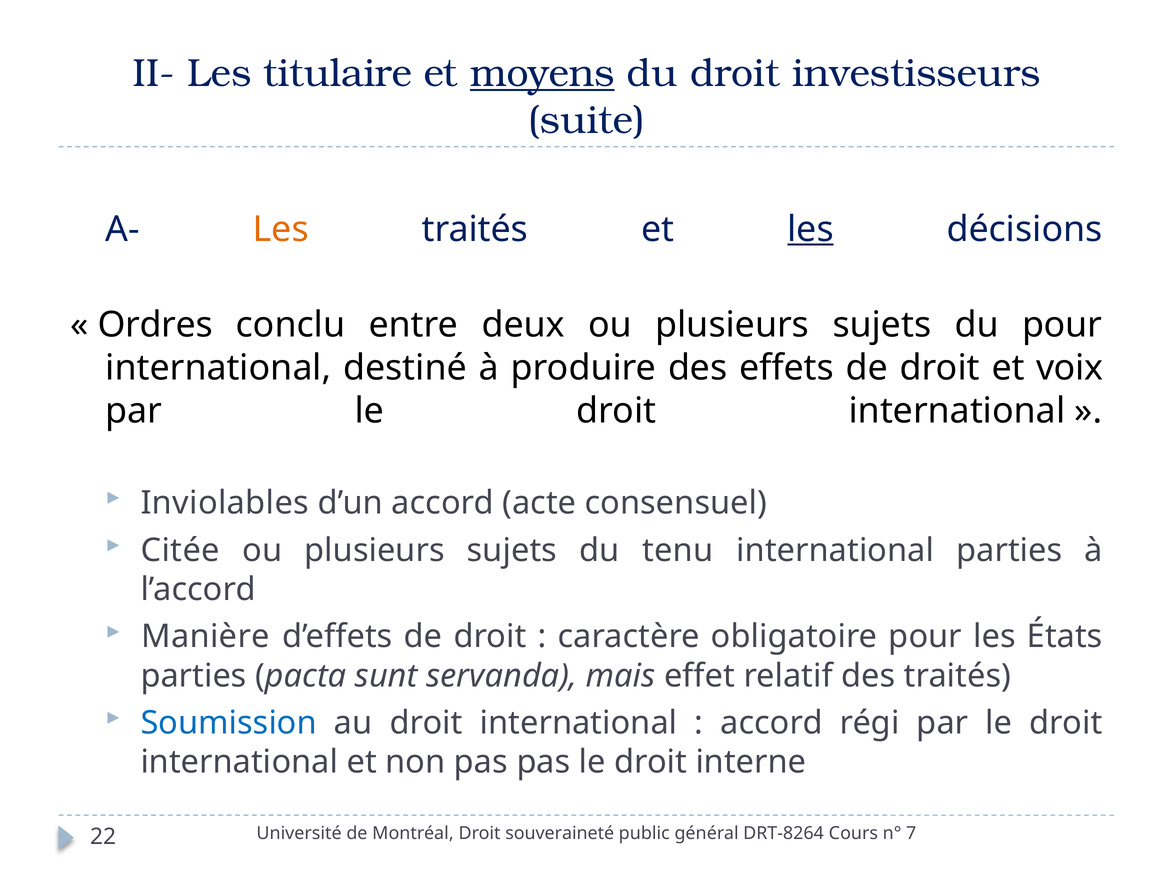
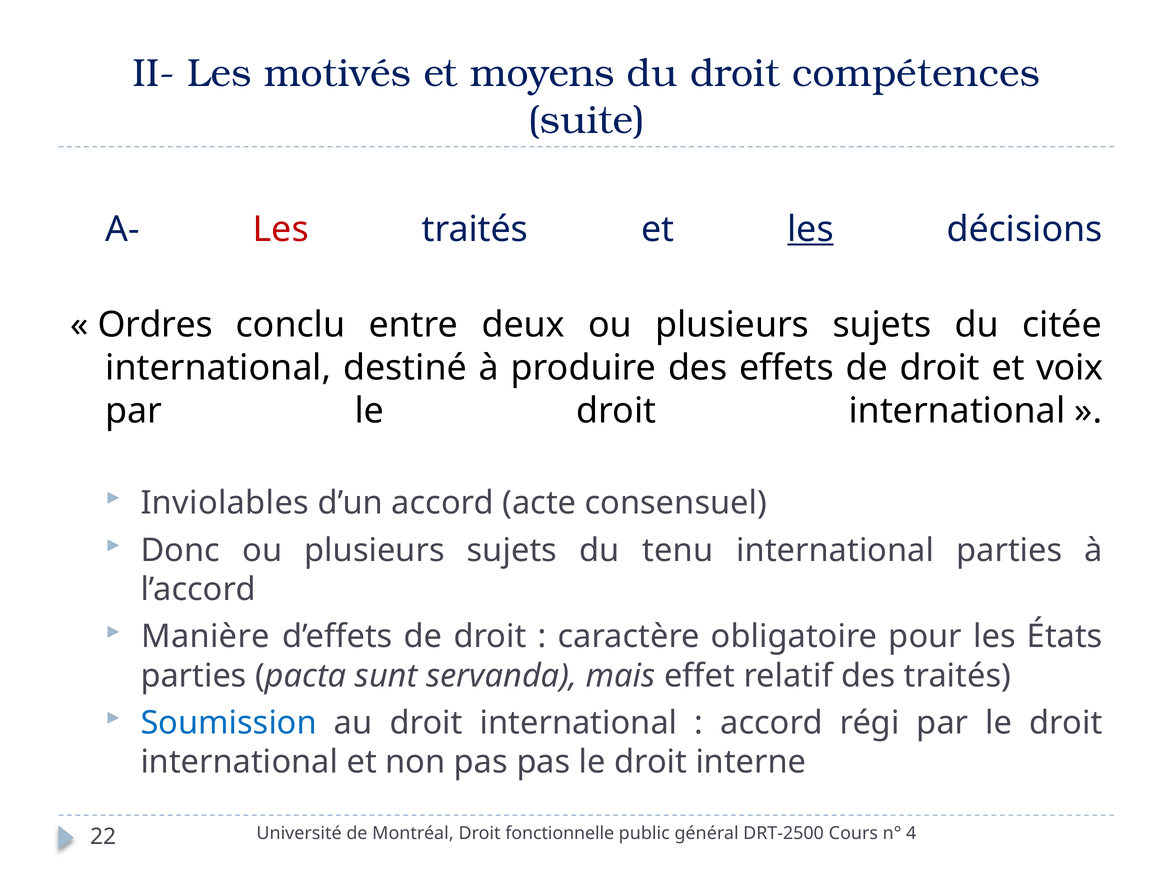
titulaire: titulaire -> motivés
moyens underline: present -> none
investisseurs: investisseurs -> compétences
Les at (281, 229) colour: orange -> red
du pour: pour -> citée
Citée: Citée -> Donc
souveraineté: souveraineté -> fonctionnelle
DRT-8264: DRT-8264 -> DRT-2500
7: 7 -> 4
